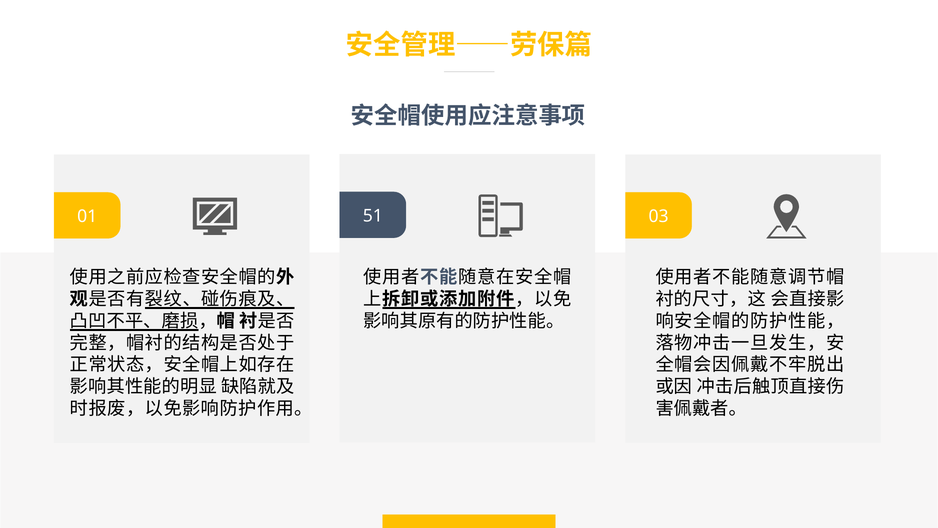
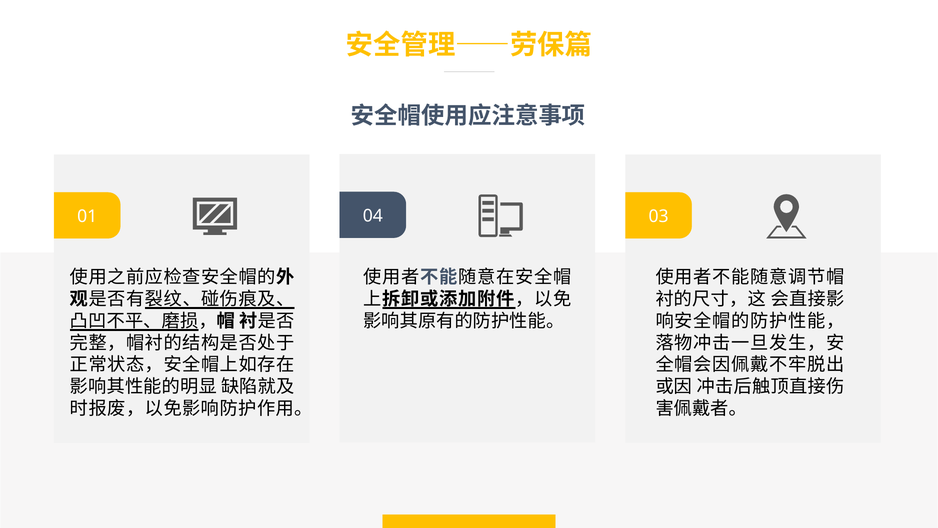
51: 51 -> 04
